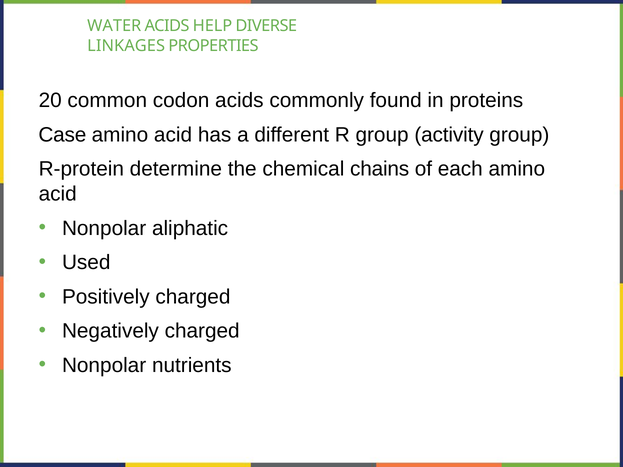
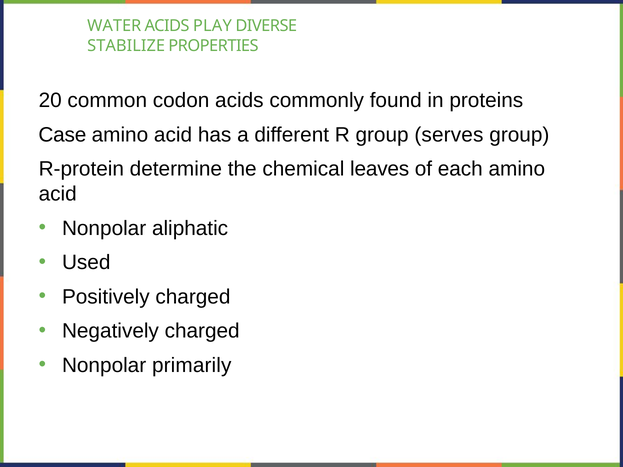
HELP: HELP -> PLAY
LINKAGES: LINKAGES -> STABILIZE
activity: activity -> serves
chains: chains -> leaves
nutrients: nutrients -> primarily
